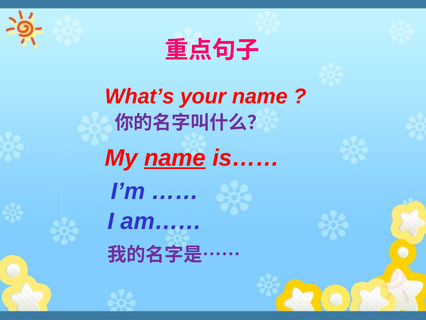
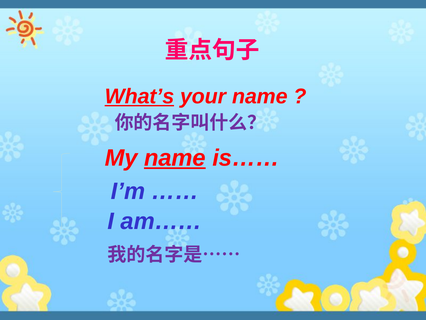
What’s underline: none -> present
